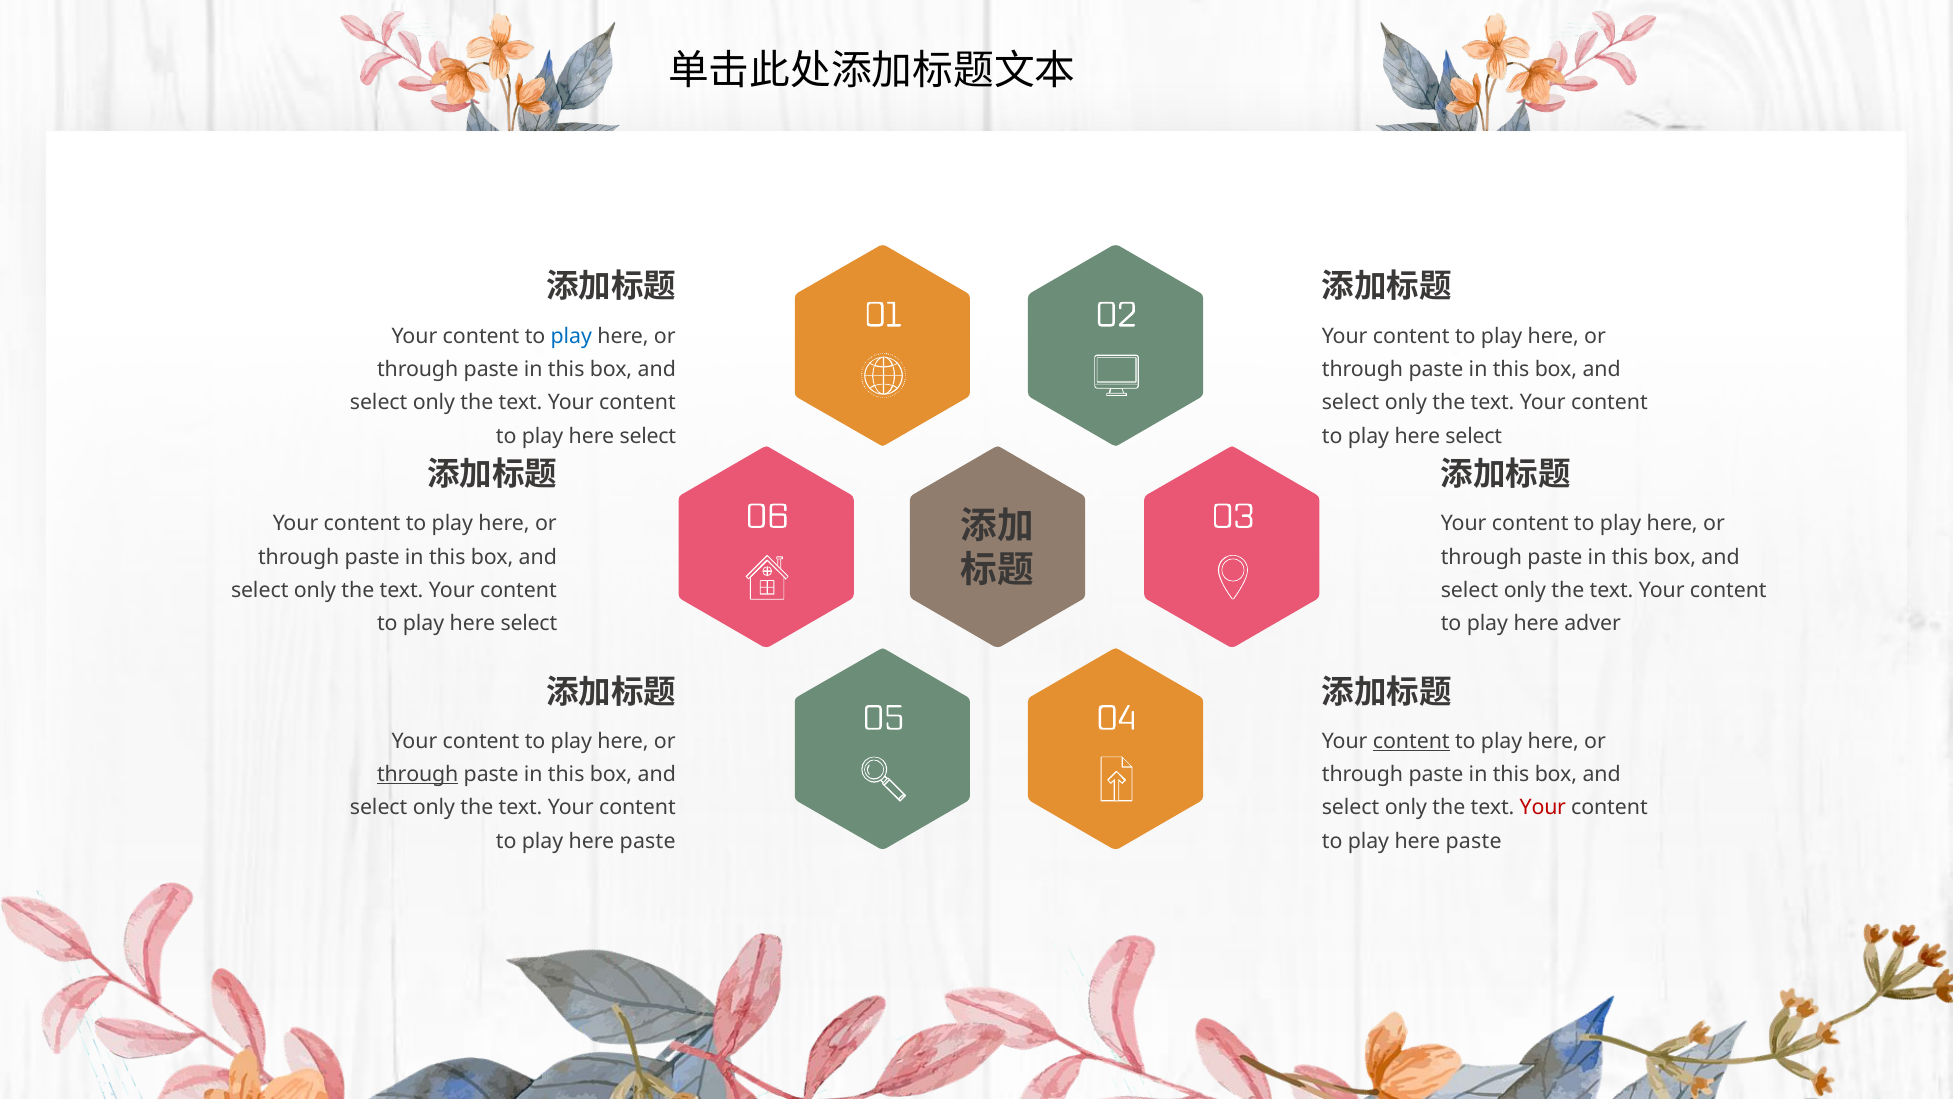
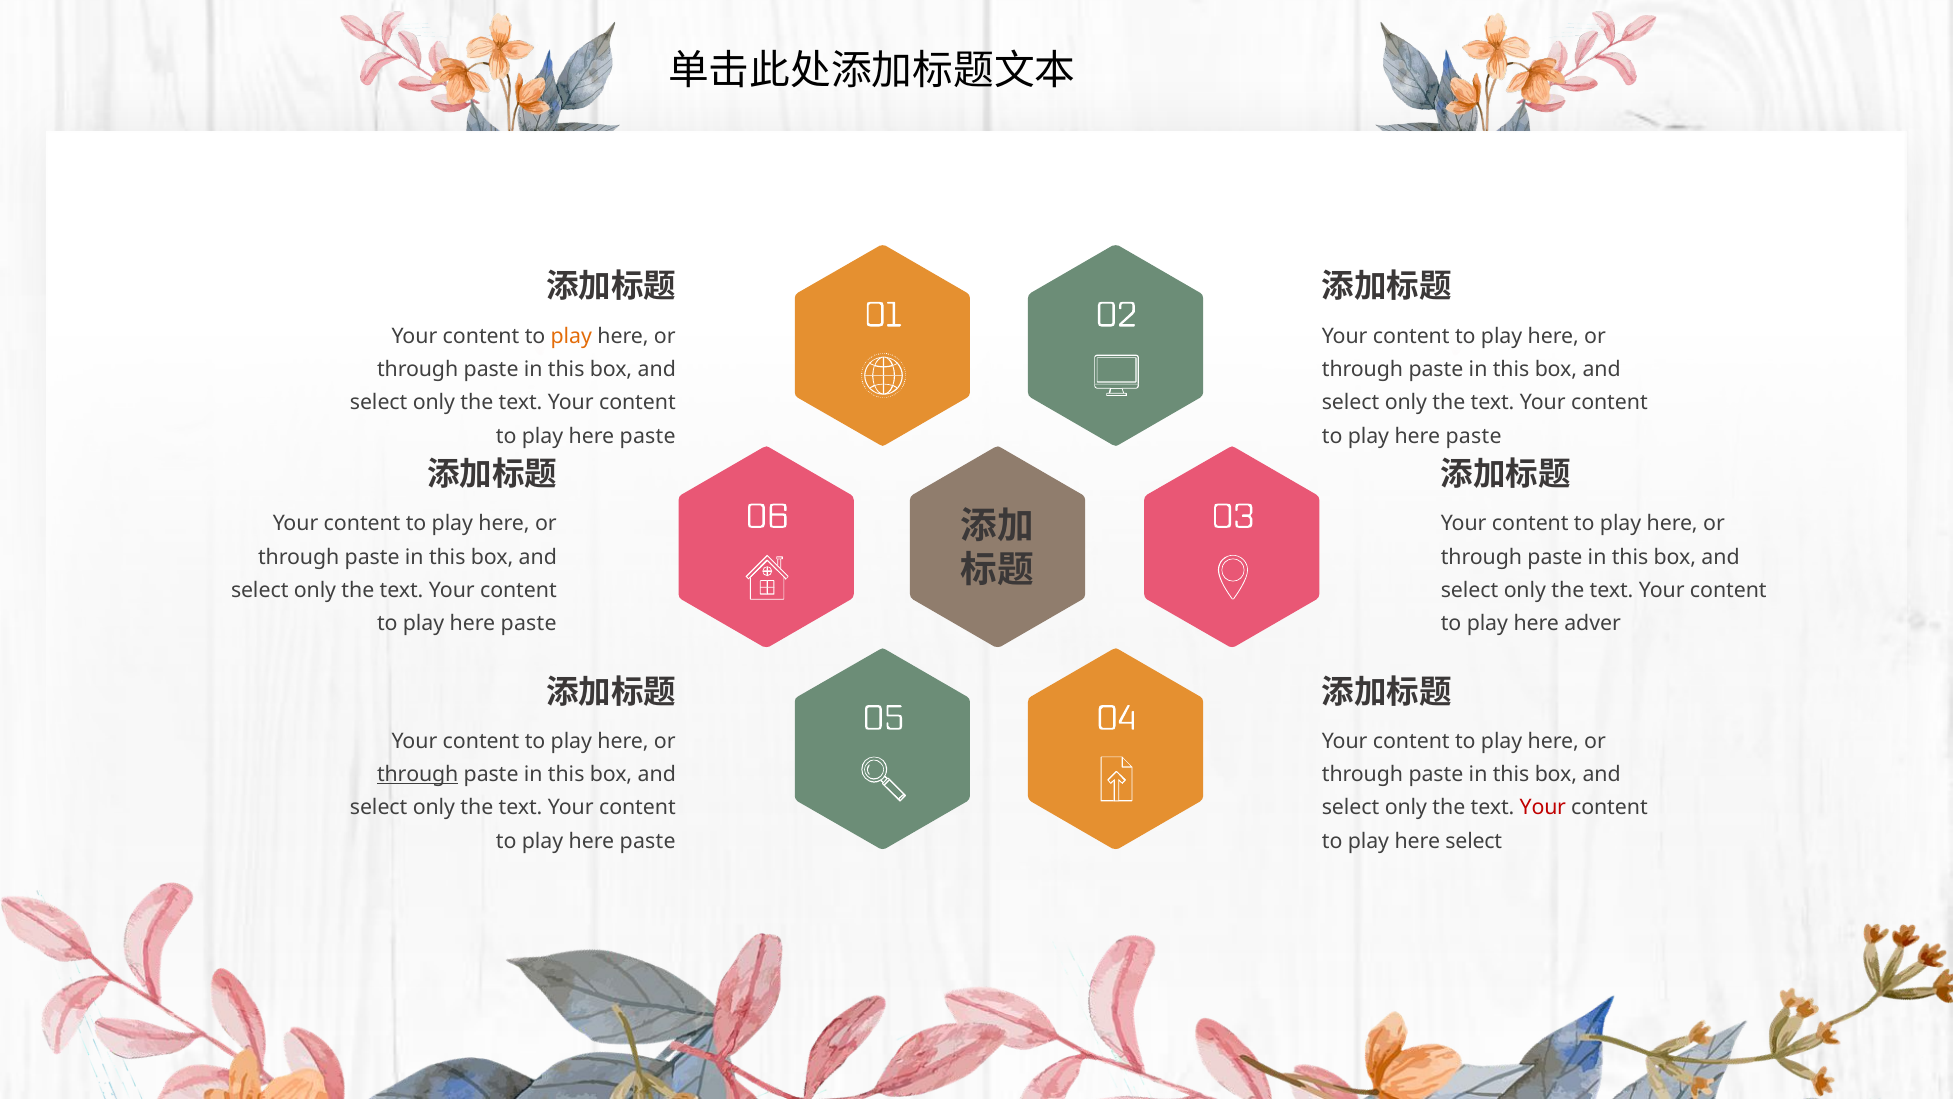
play at (571, 336) colour: blue -> orange
select at (648, 436): select -> paste
select at (1474, 436): select -> paste
select at (529, 623): select -> paste
content at (1411, 741) underline: present -> none
paste at (1474, 841): paste -> select
